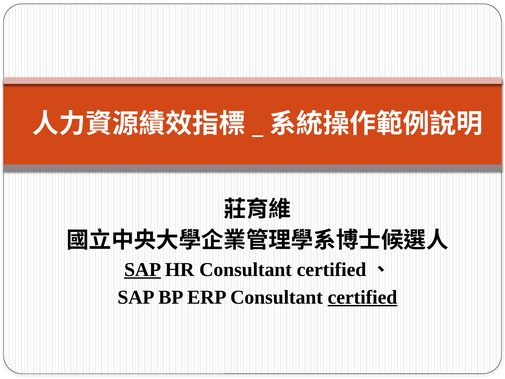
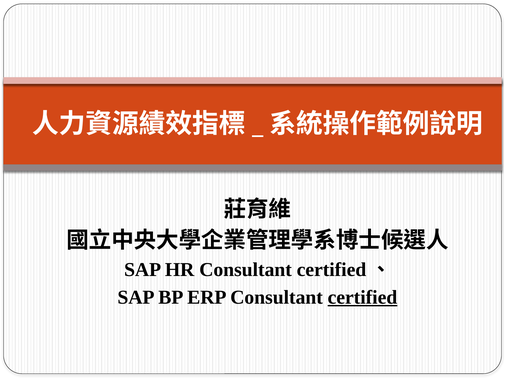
SAP at (143, 269) underline: present -> none
